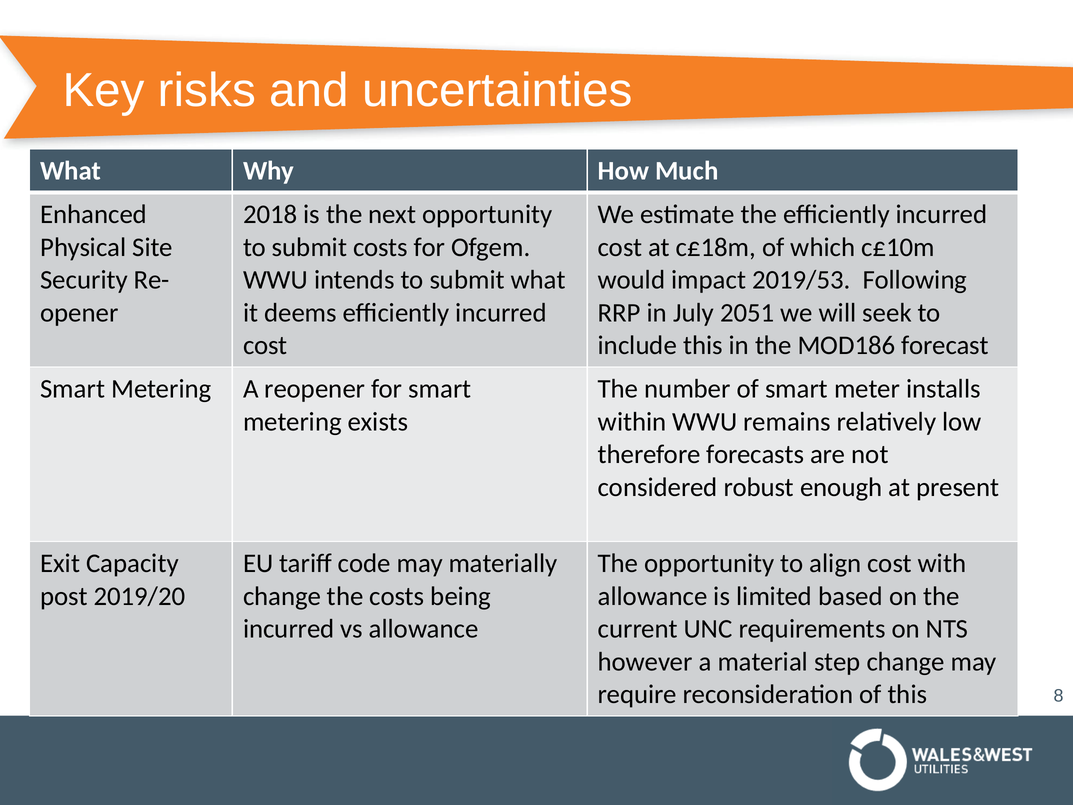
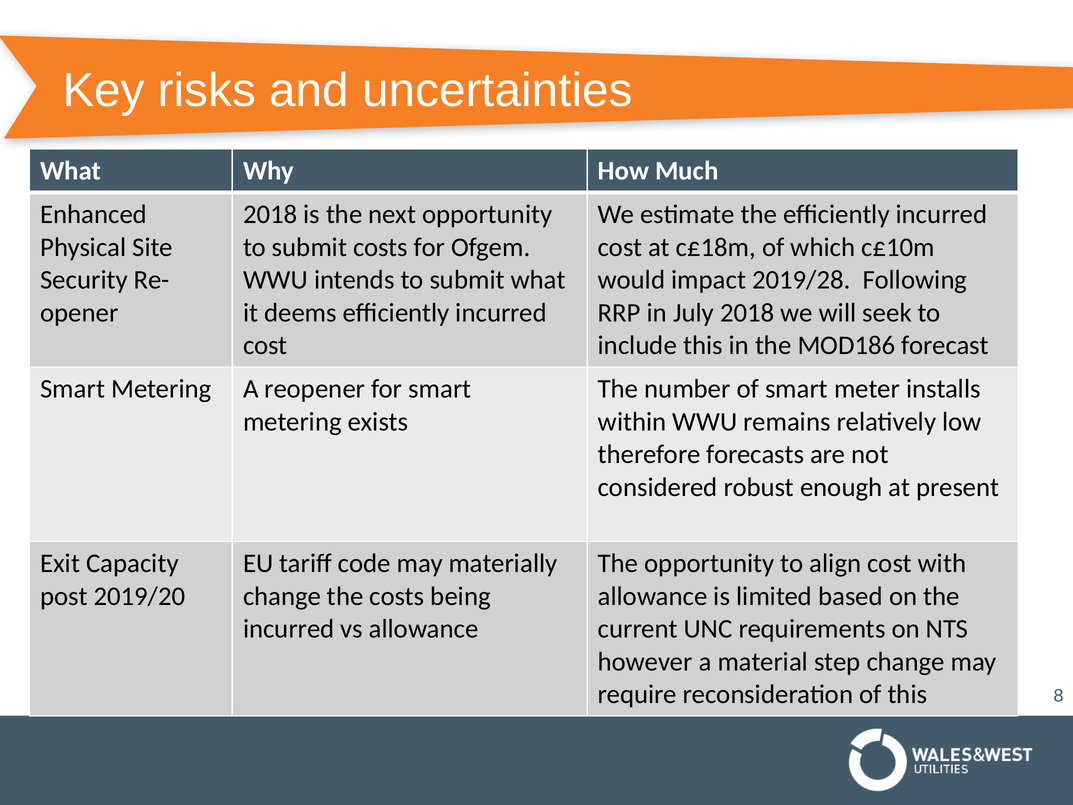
2019/53: 2019/53 -> 2019/28
July 2051: 2051 -> 2018
